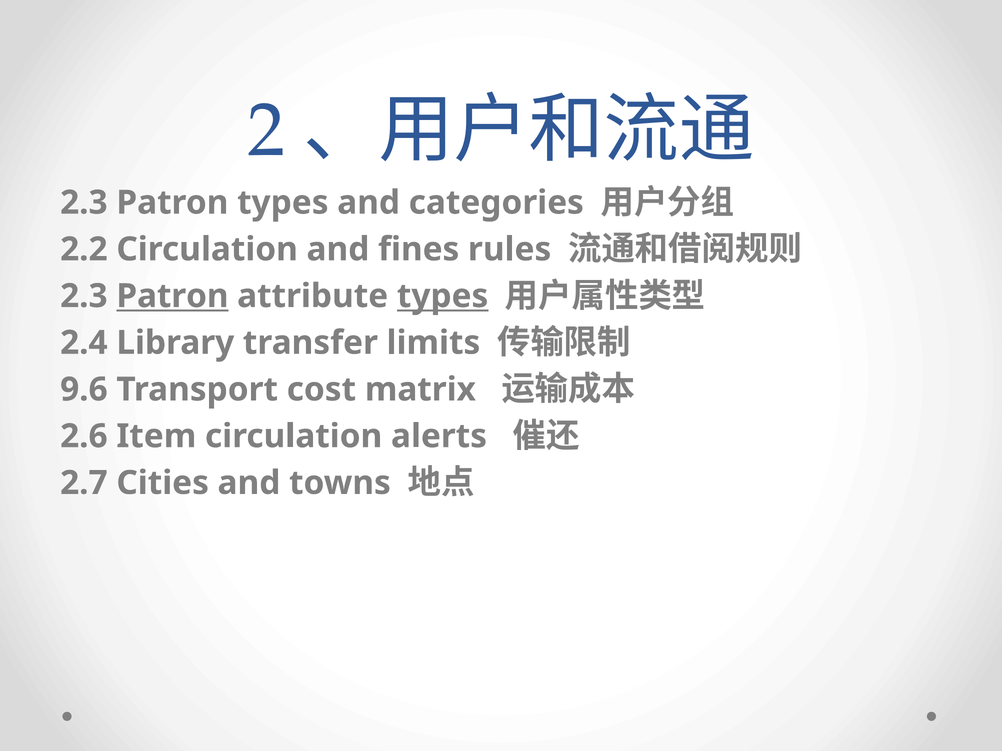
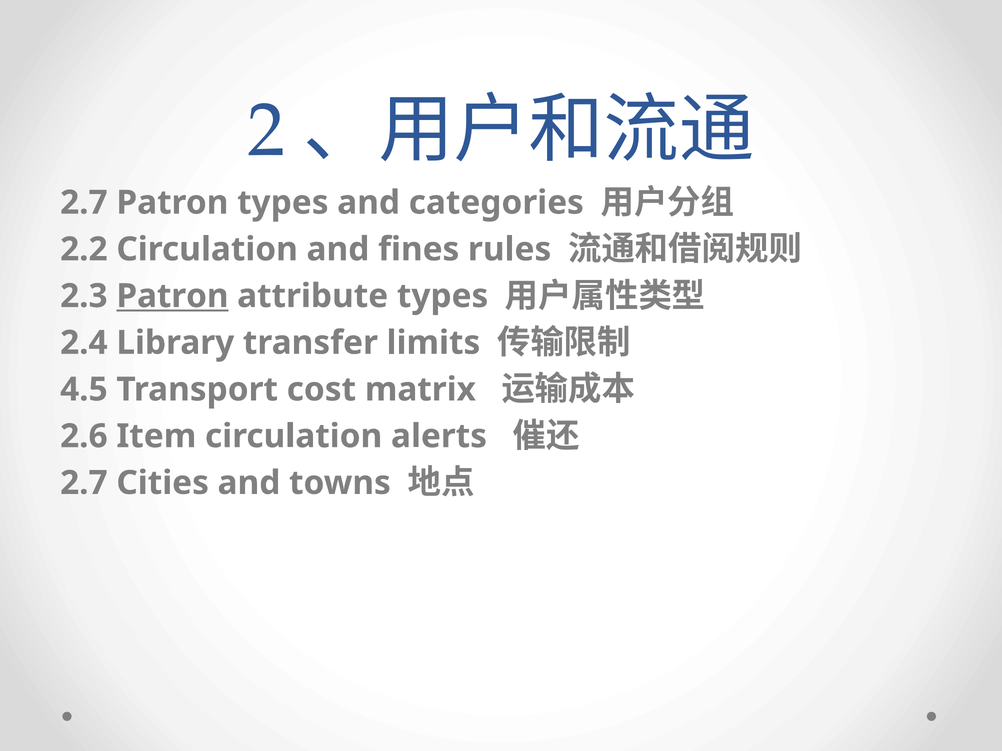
2.3 at (84, 203): 2.3 -> 2.7
types at (443, 296) underline: present -> none
9.6: 9.6 -> 4.5
